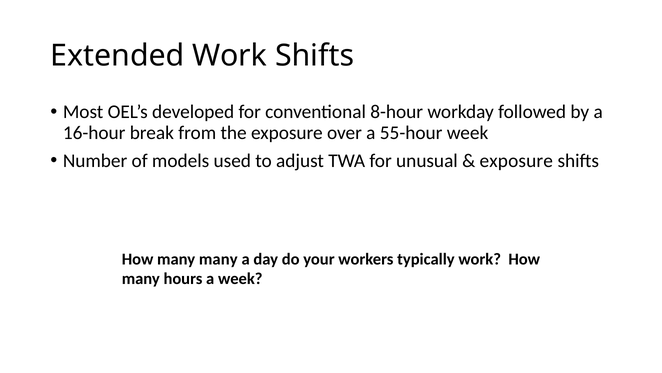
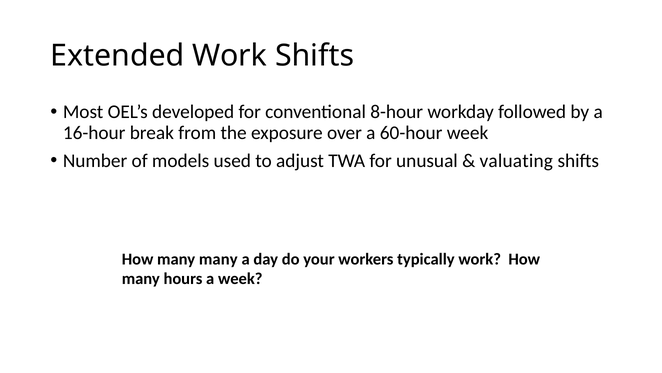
55-hour: 55-hour -> 60-hour
exposure at (516, 160): exposure -> valuating
